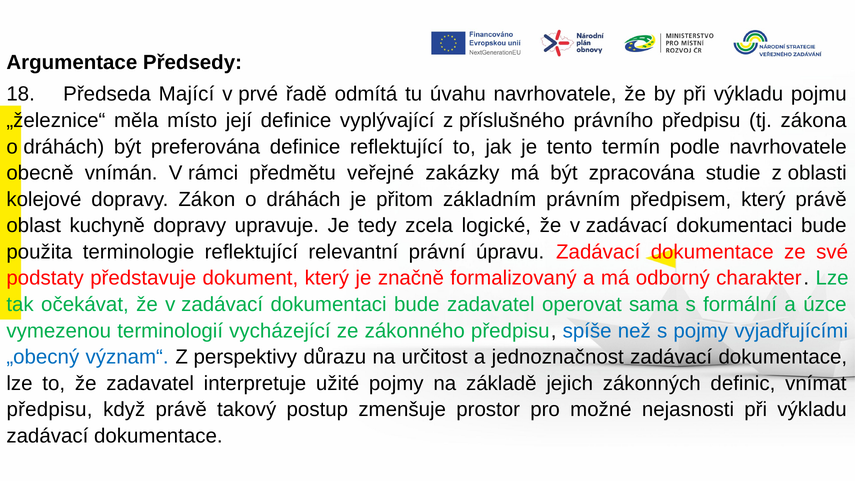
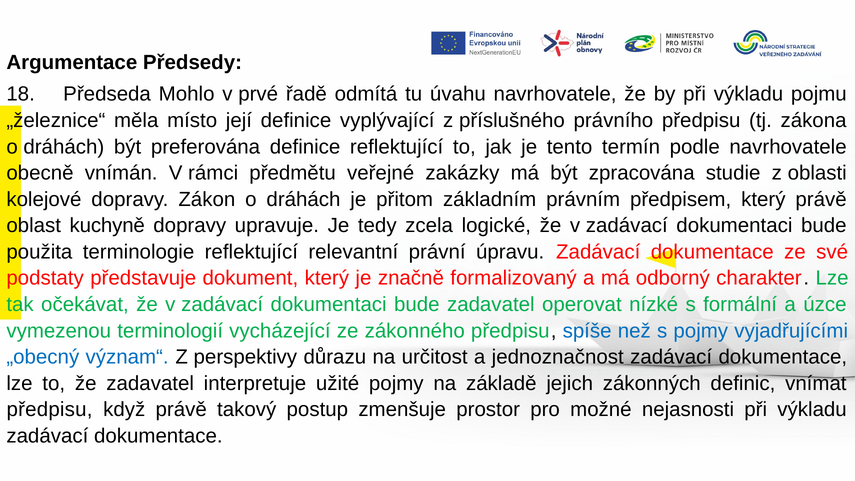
Mající: Mající -> Mohlo
sama: sama -> nízké
